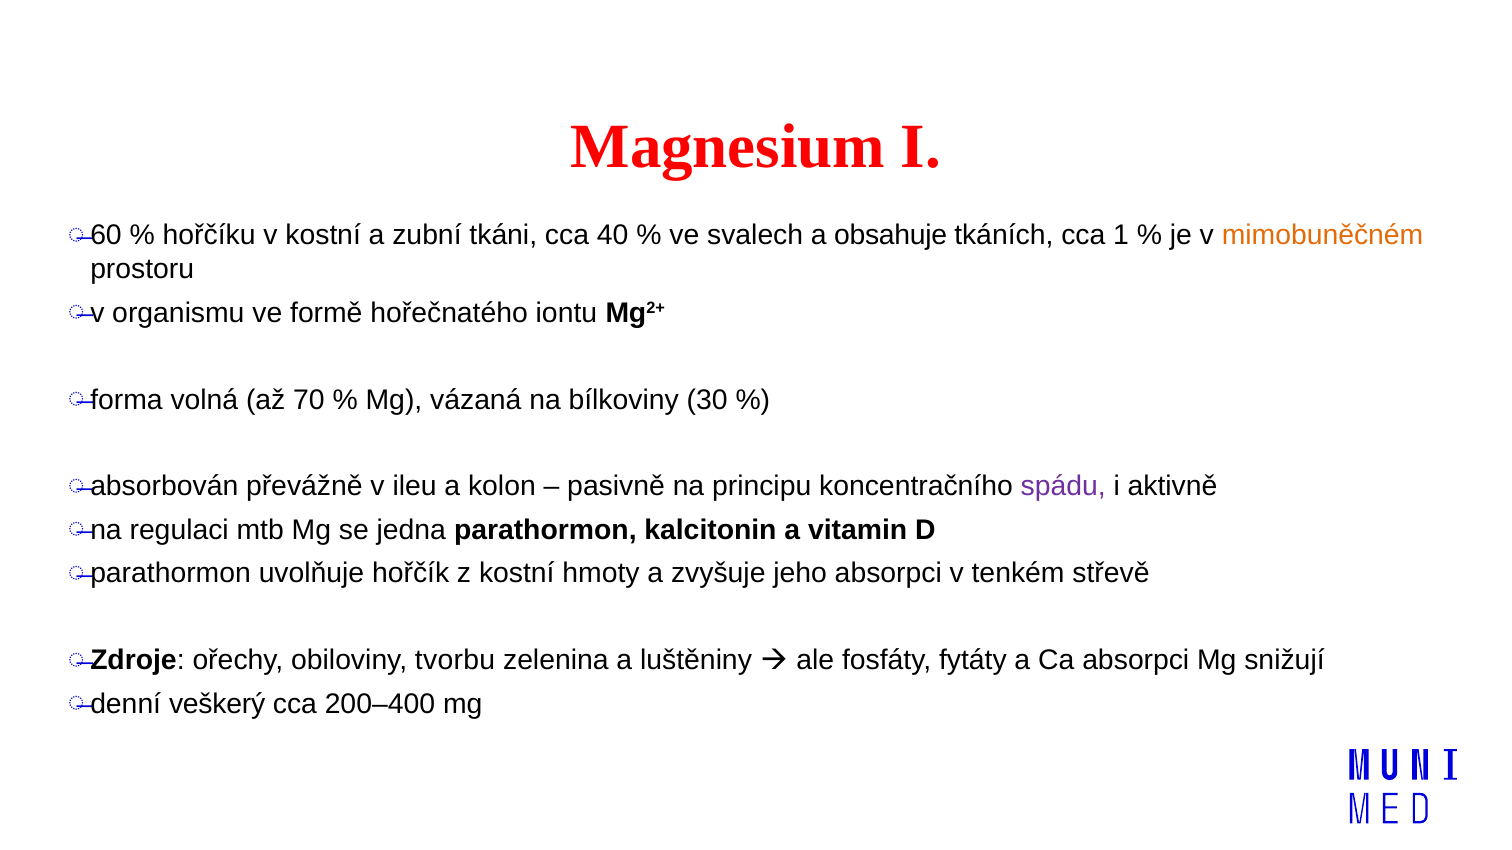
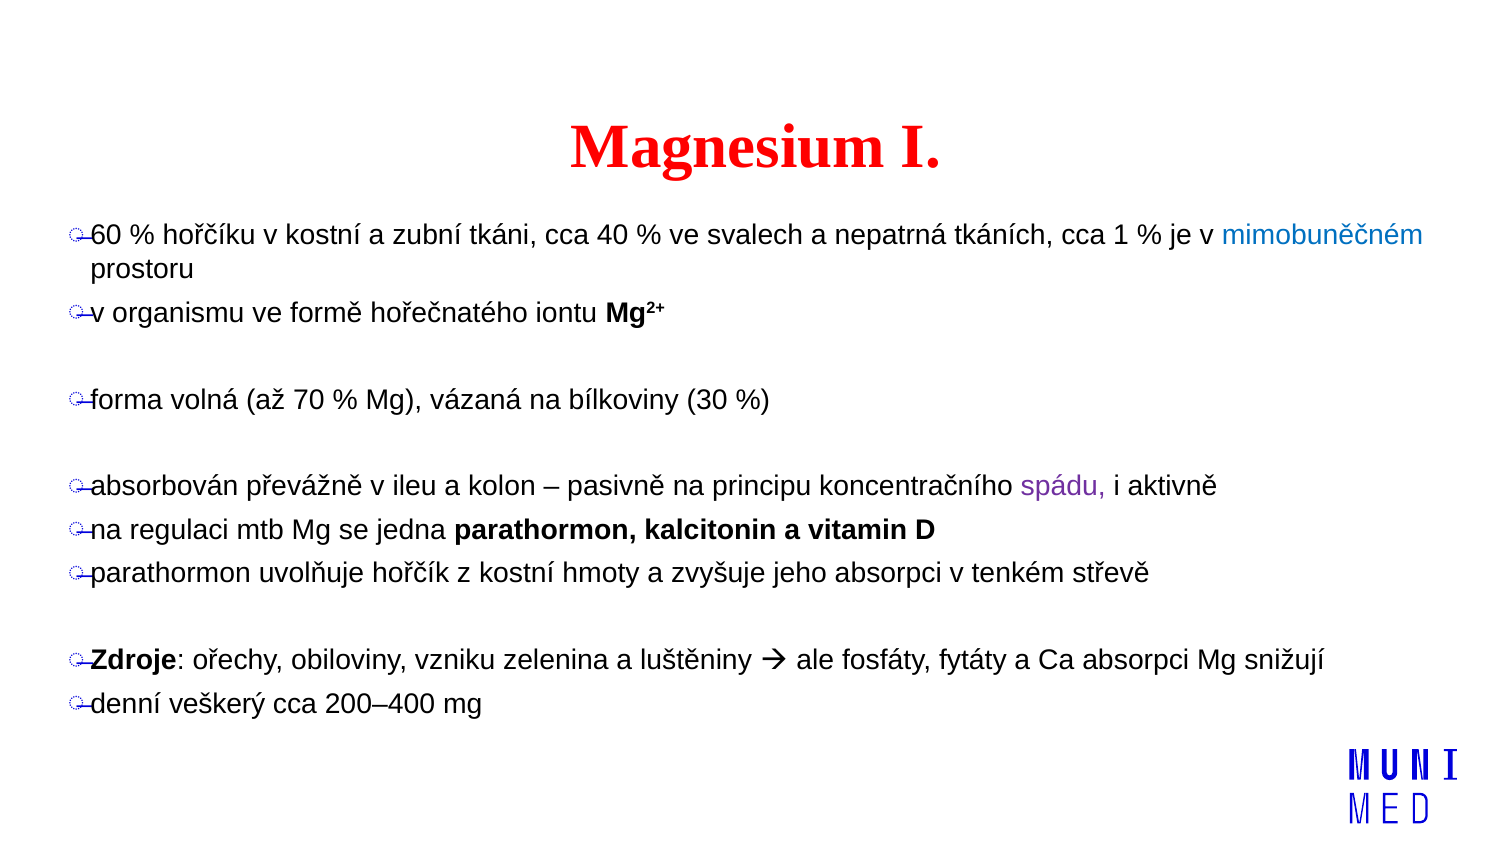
obsahuje: obsahuje -> nepatrná
mimobuněčném colour: orange -> blue
tvorbu: tvorbu -> vzniku
